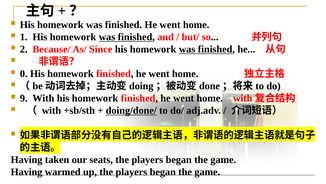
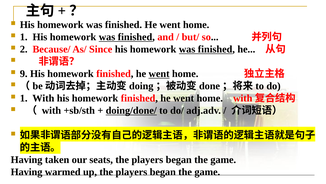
0: 0 -> 9
went at (159, 74) underline: none -> present
9 at (24, 98): 9 -> 1
